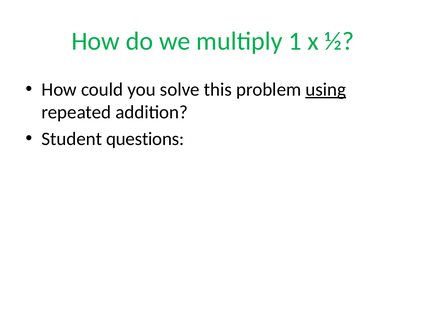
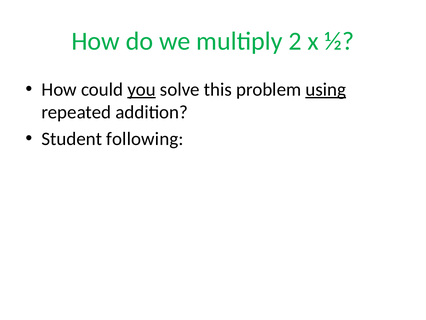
1: 1 -> 2
you underline: none -> present
questions: questions -> following
